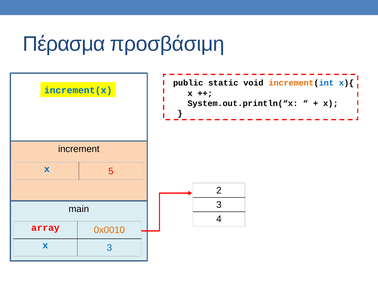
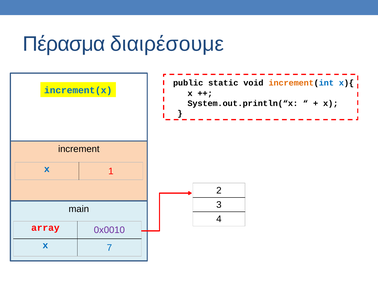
προσβάσιμη: προσβάσιμη -> διαιρέσουμε
5: 5 -> 1
0x0010 colour: orange -> purple
x 3: 3 -> 7
